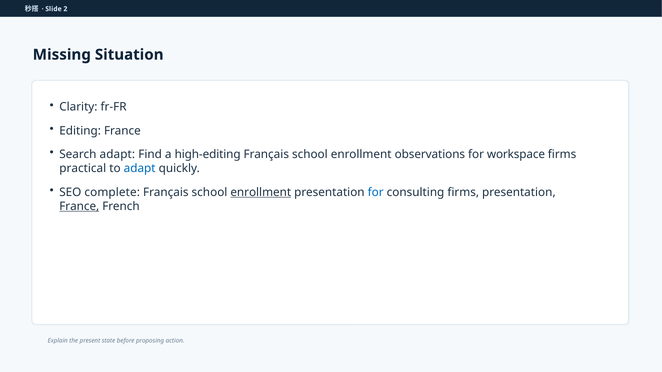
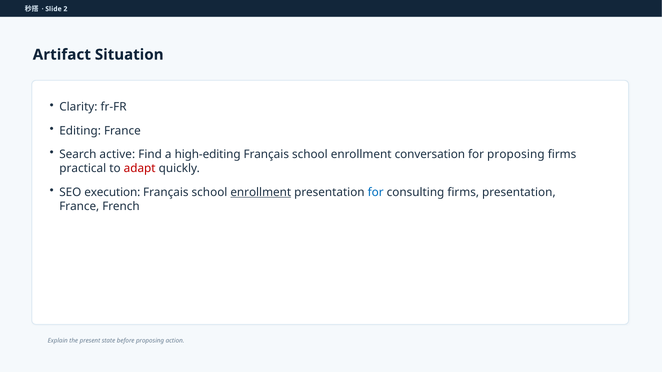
Missing: Missing -> Artifact
Search adapt: adapt -> active
observations: observations -> conversation
for workspace: workspace -> proposing
adapt at (140, 169) colour: blue -> red
complete: complete -> execution
France at (79, 206) underline: present -> none
